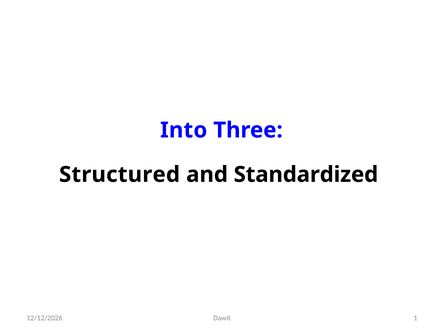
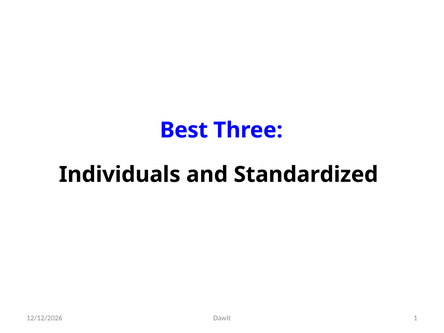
Into: Into -> Best
Structured: Structured -> Individuals
